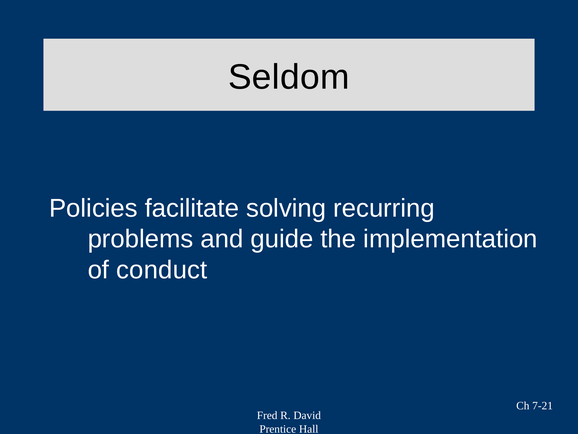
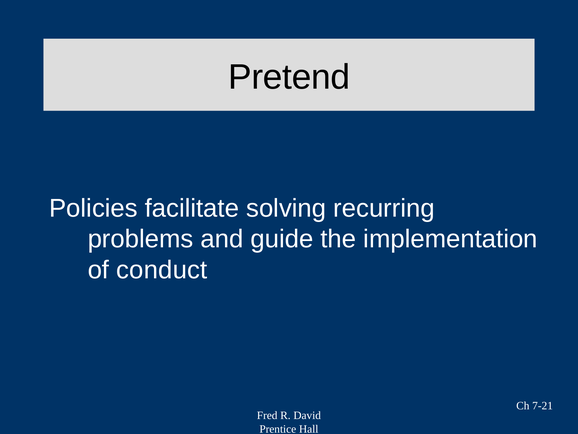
Seldom: Seldom -> Pretend
